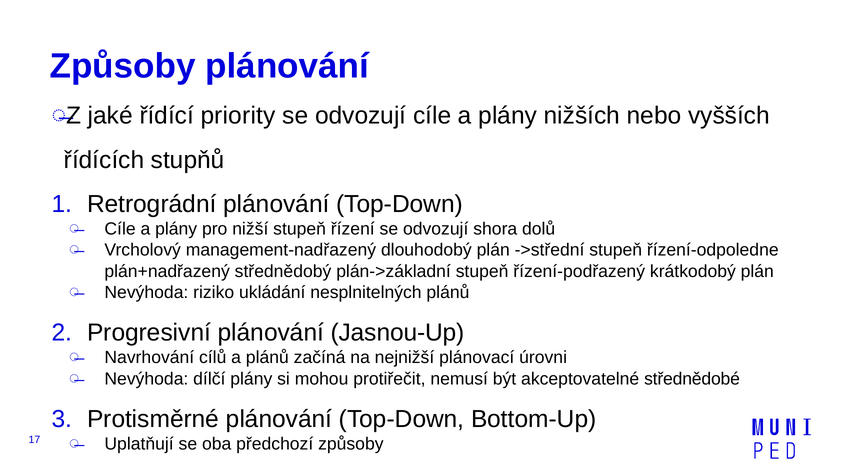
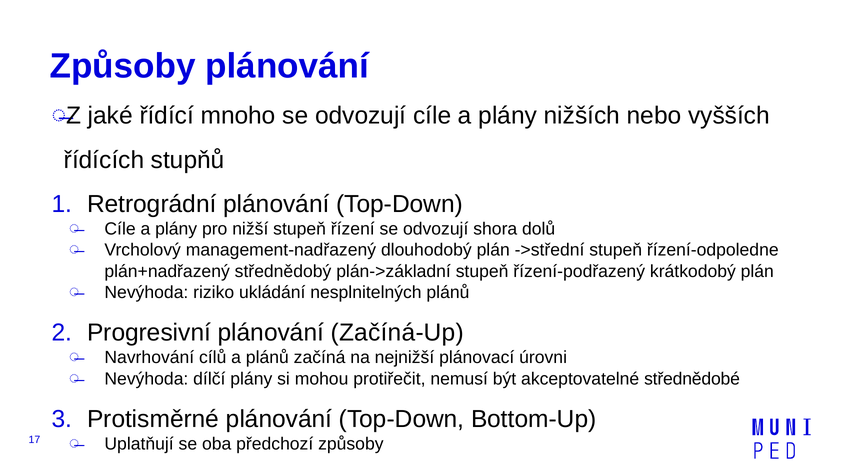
priority: priority -> mnoho
Jasnou-Up: Jasnou-Up -> Začíná-Up
